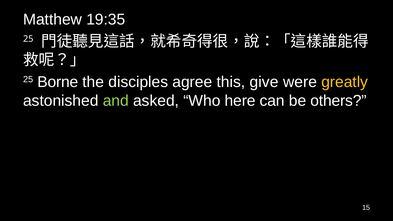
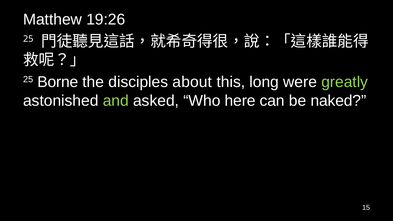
19:35: 19:35 -> 19:26
agree: agree -> about
give: give -> long
greatly colour: yellow -> light green
others: others -> naked
